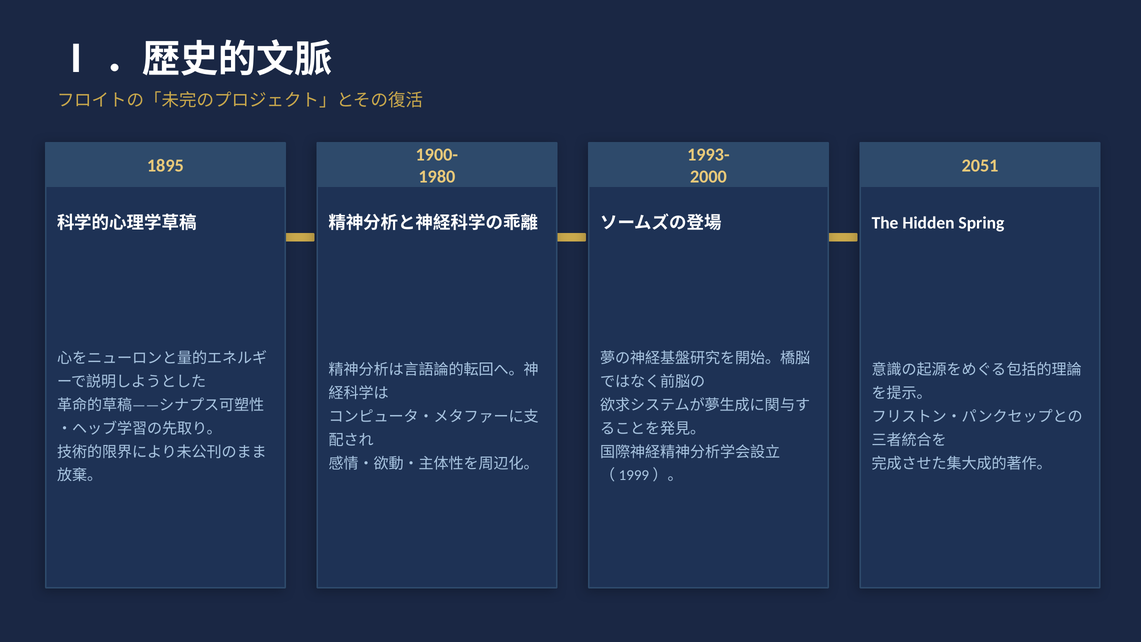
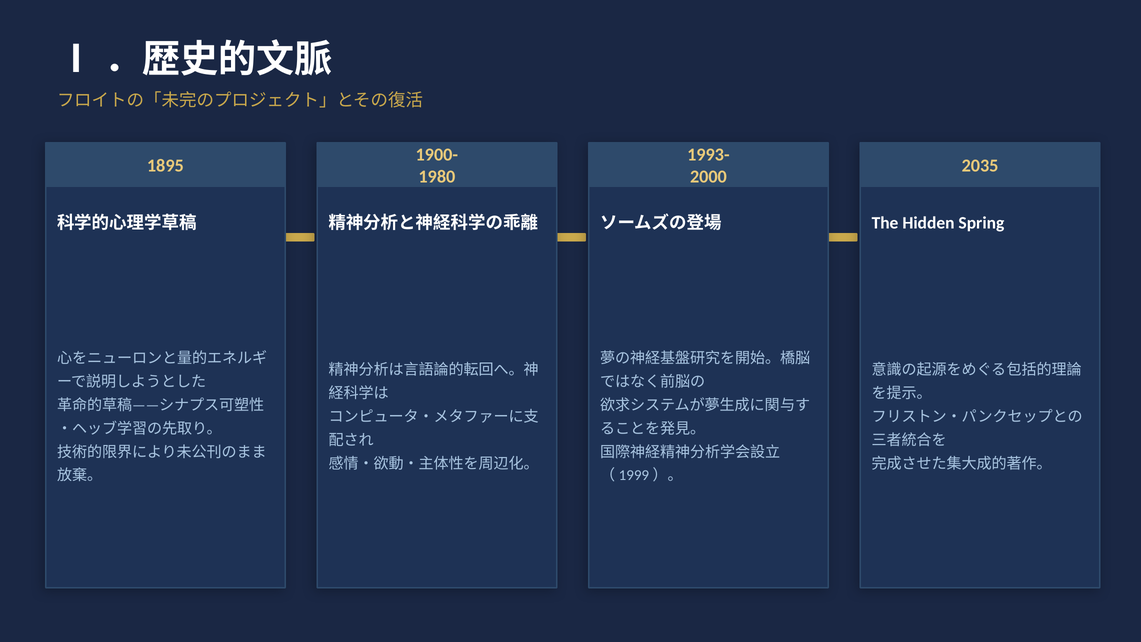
2051: 2051 -> 2035
